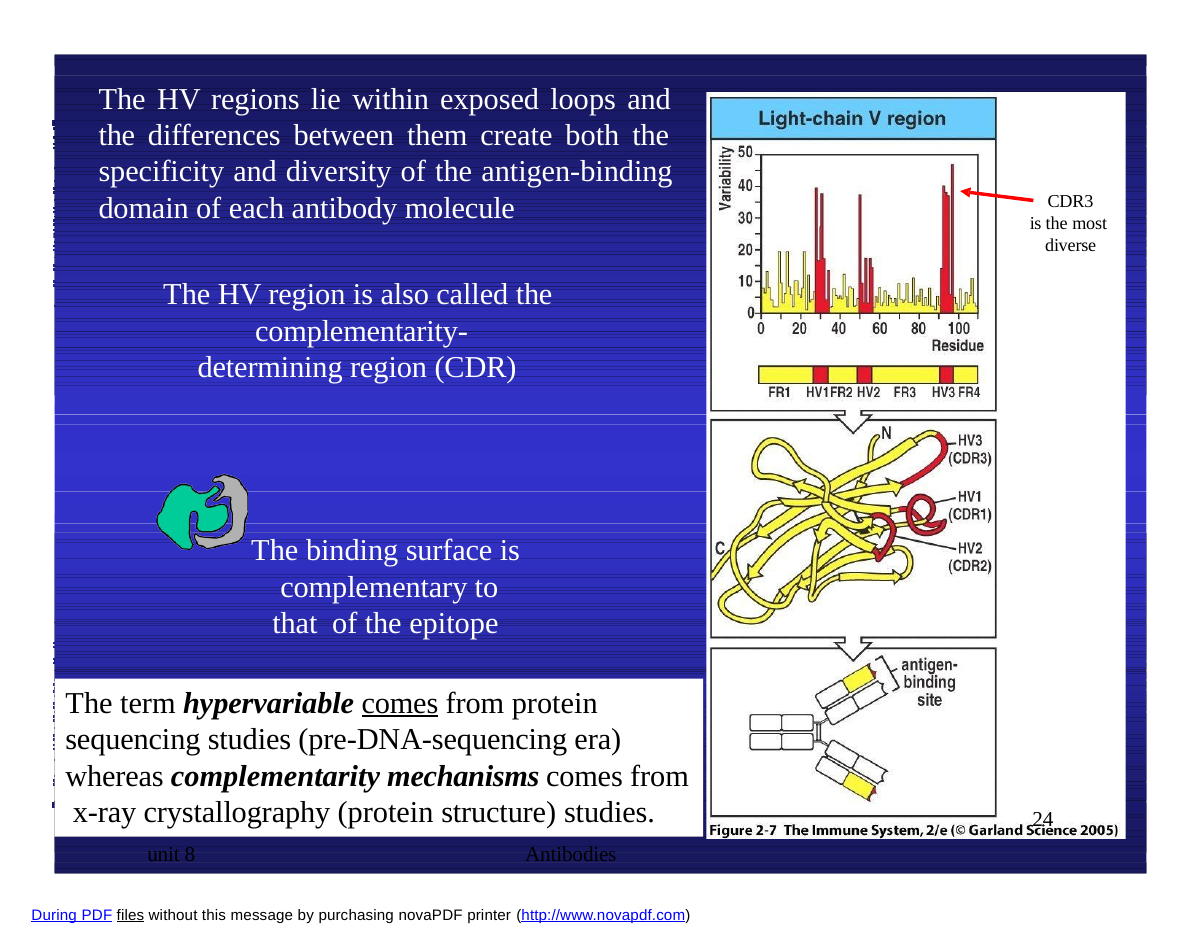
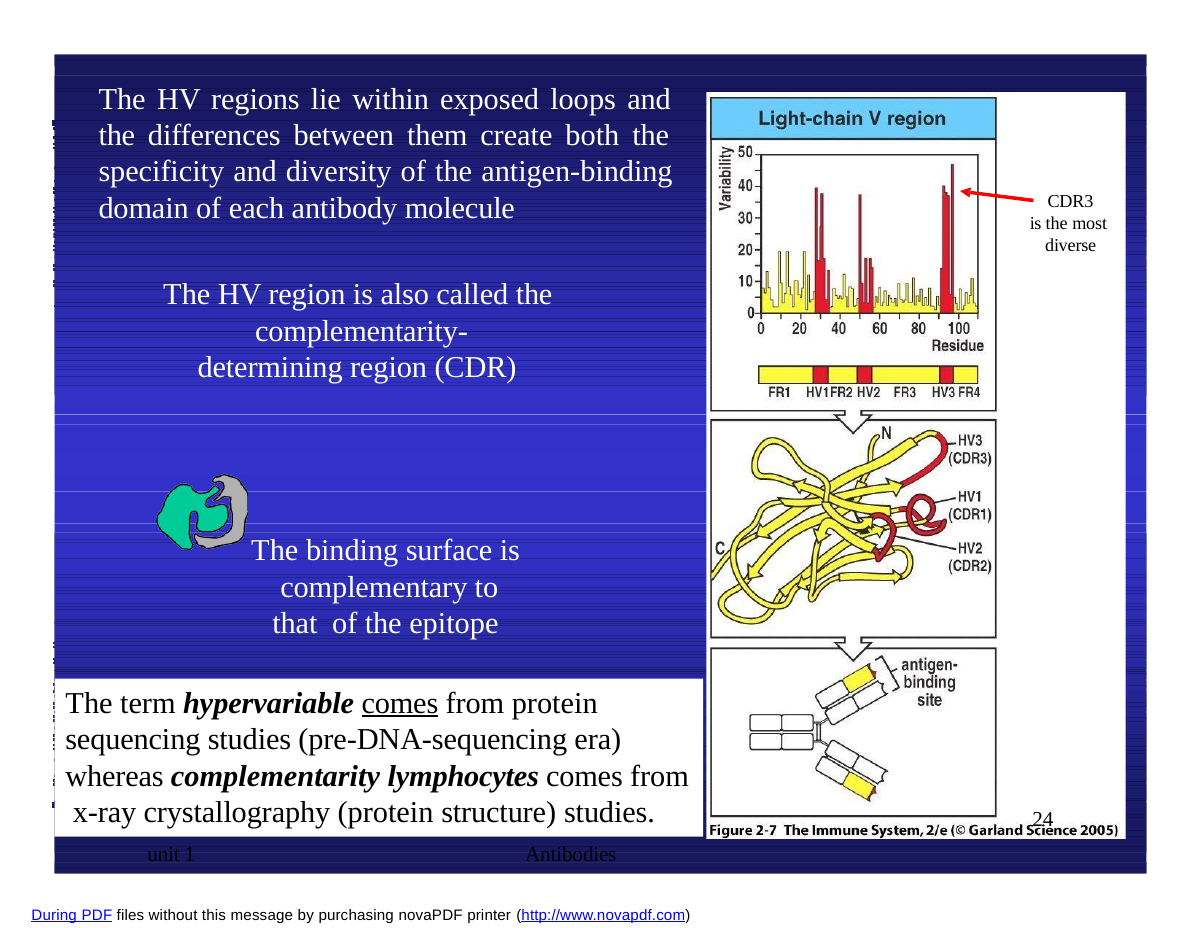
mechanisms: mechanisms -> lymphocytes
8: 8 -> 1
files underline: present -> none
